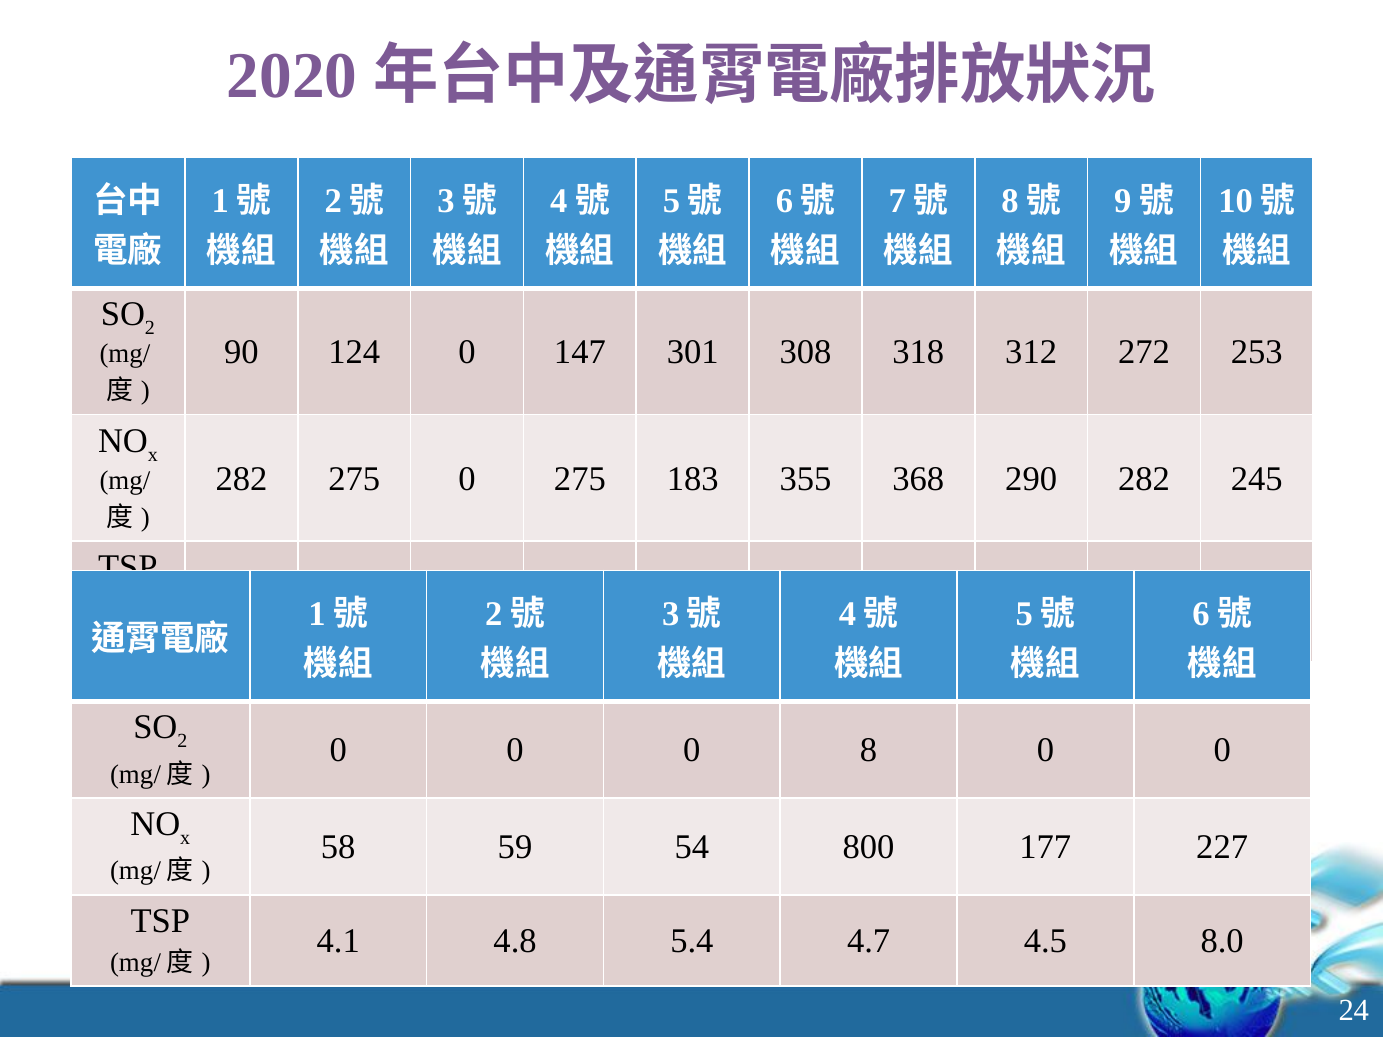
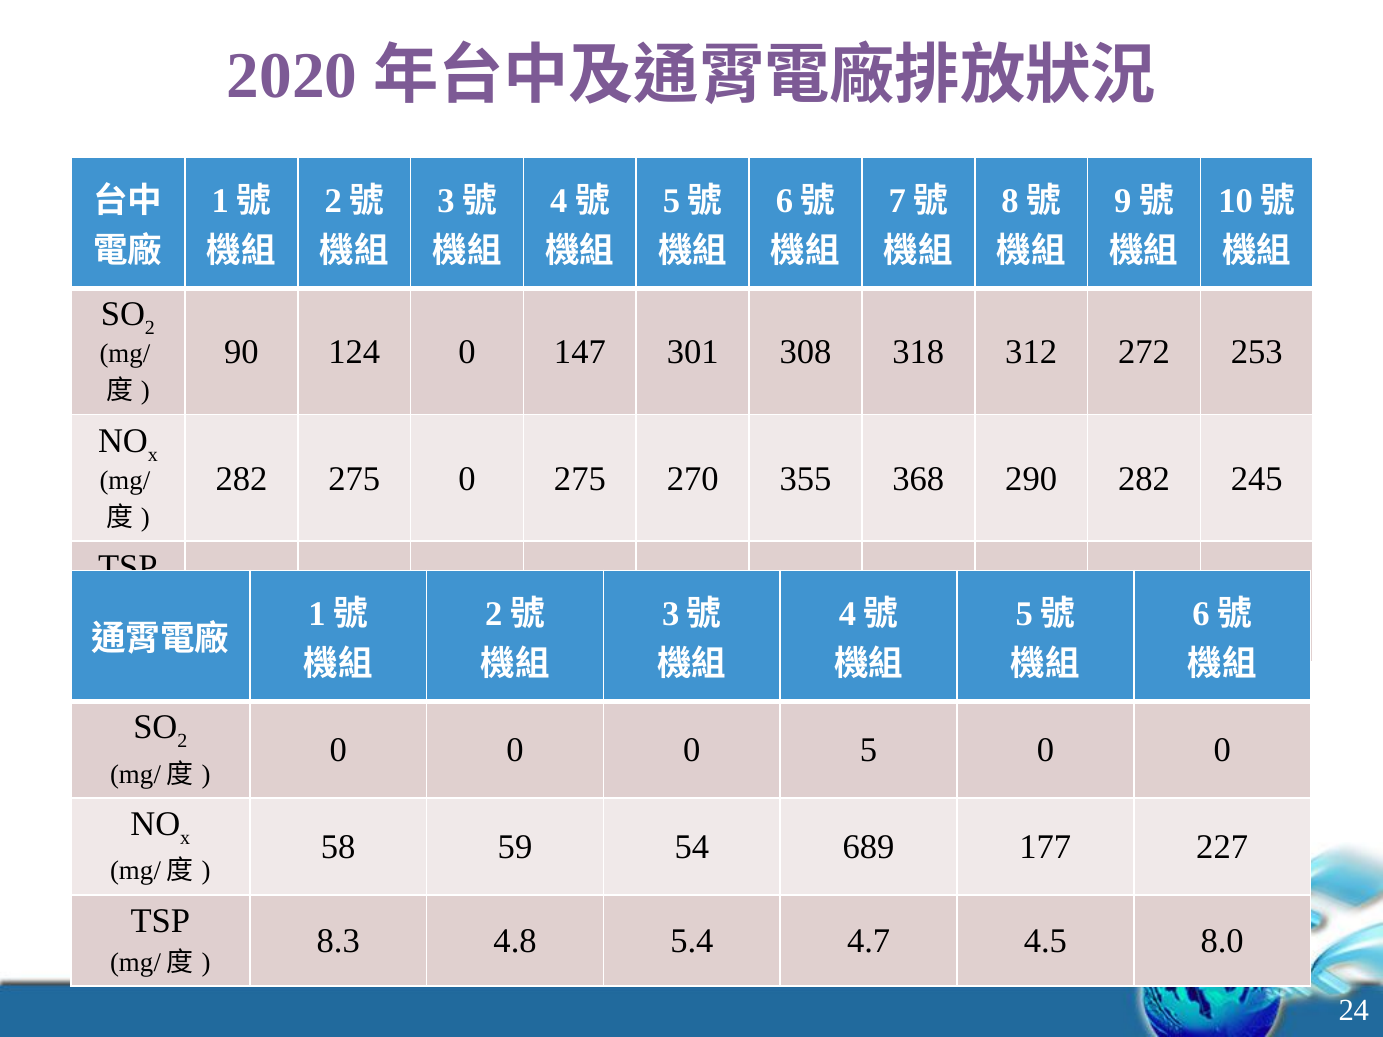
183: 183 -> 270
8: 8 -> 5
800: 800 -> 689
4.1: 4.1 -> 8.3
